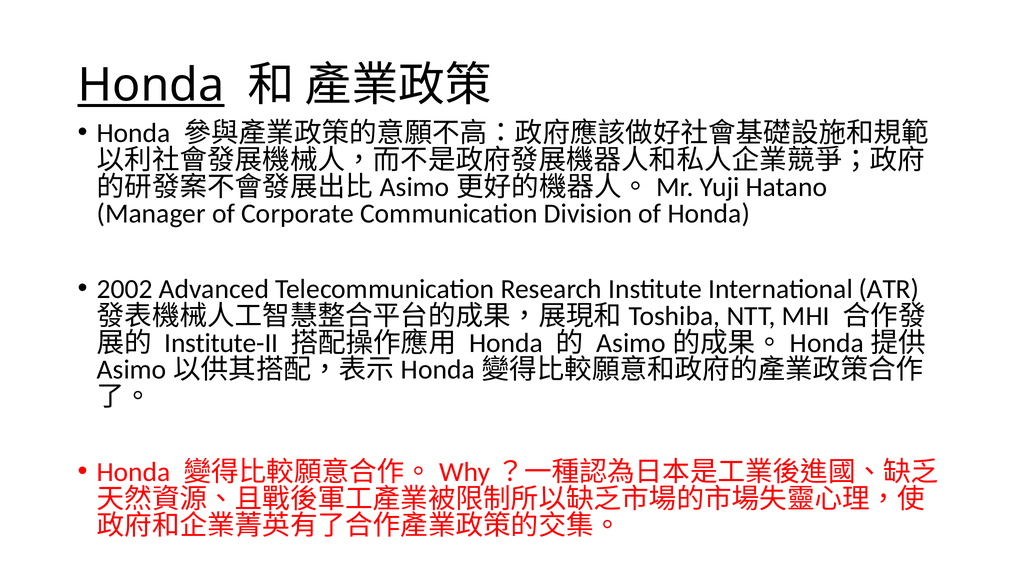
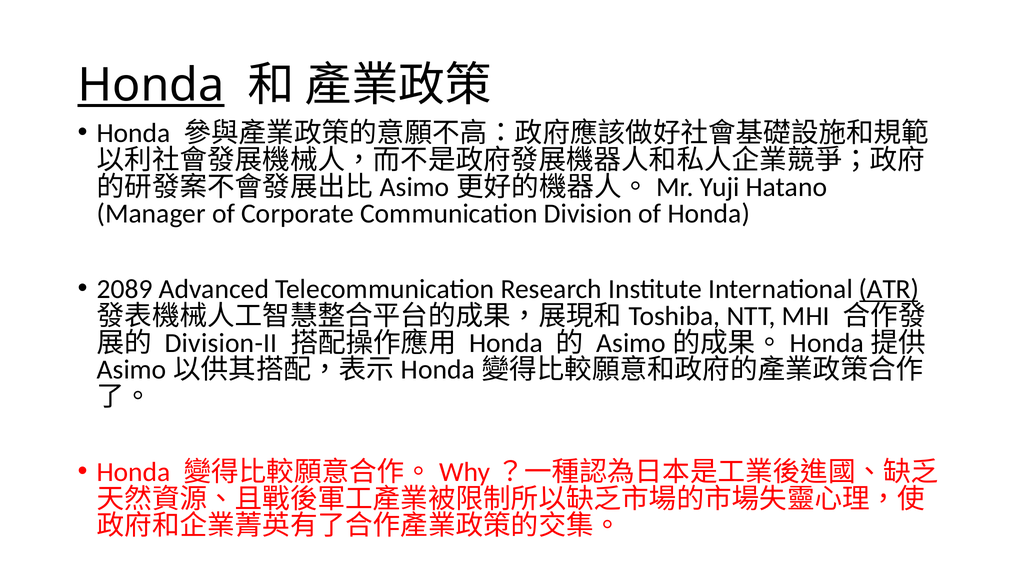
2002: 2002 -> 2089
ATR underline: none -> present
Institute-II: Institute-II -> Division-II
